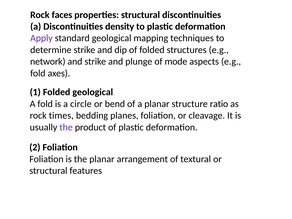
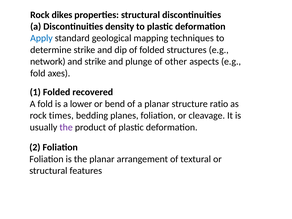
faces: faces -> dikes
Apply colour: purple -> blue
mode: mode -> other
Folded geological: geological -> recovered
circle: circle -> lower
